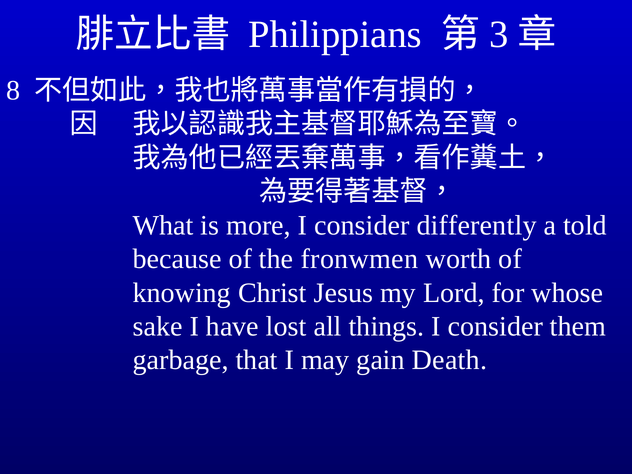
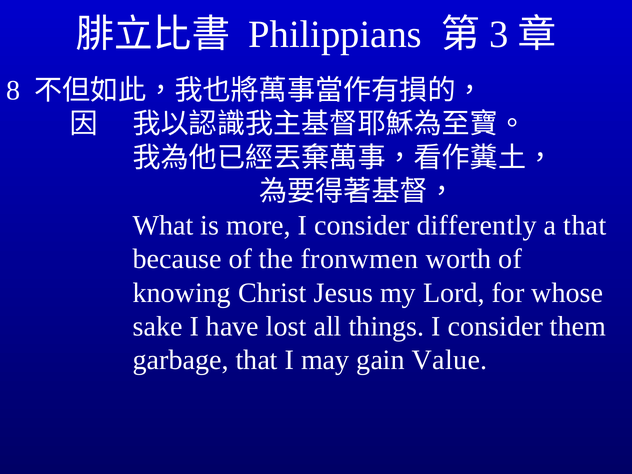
a told: told -> that
Death: Death -> Value
